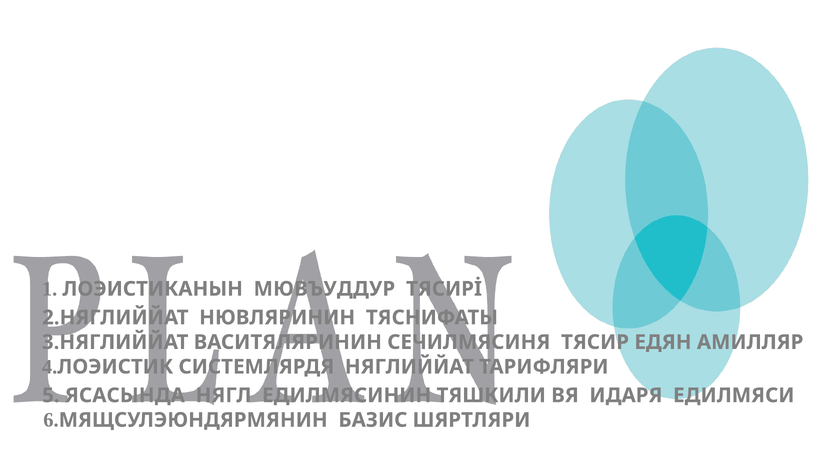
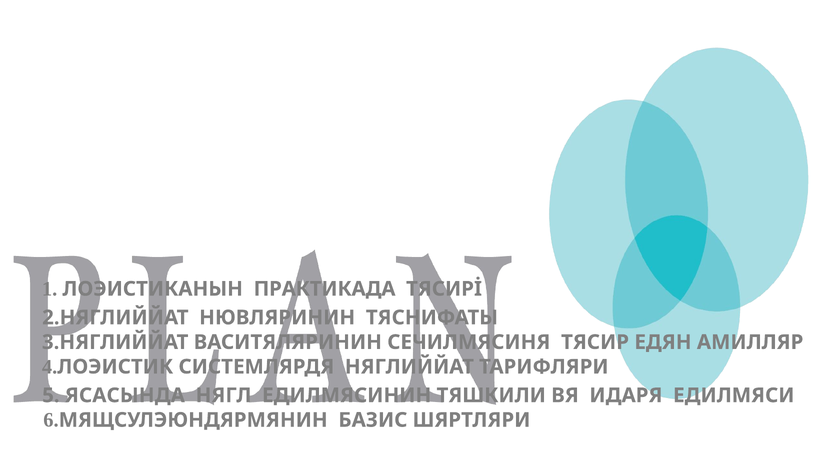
МЮВЪУДДУР: МЮВЪУДДУР -> ПРАКТИКАДА
